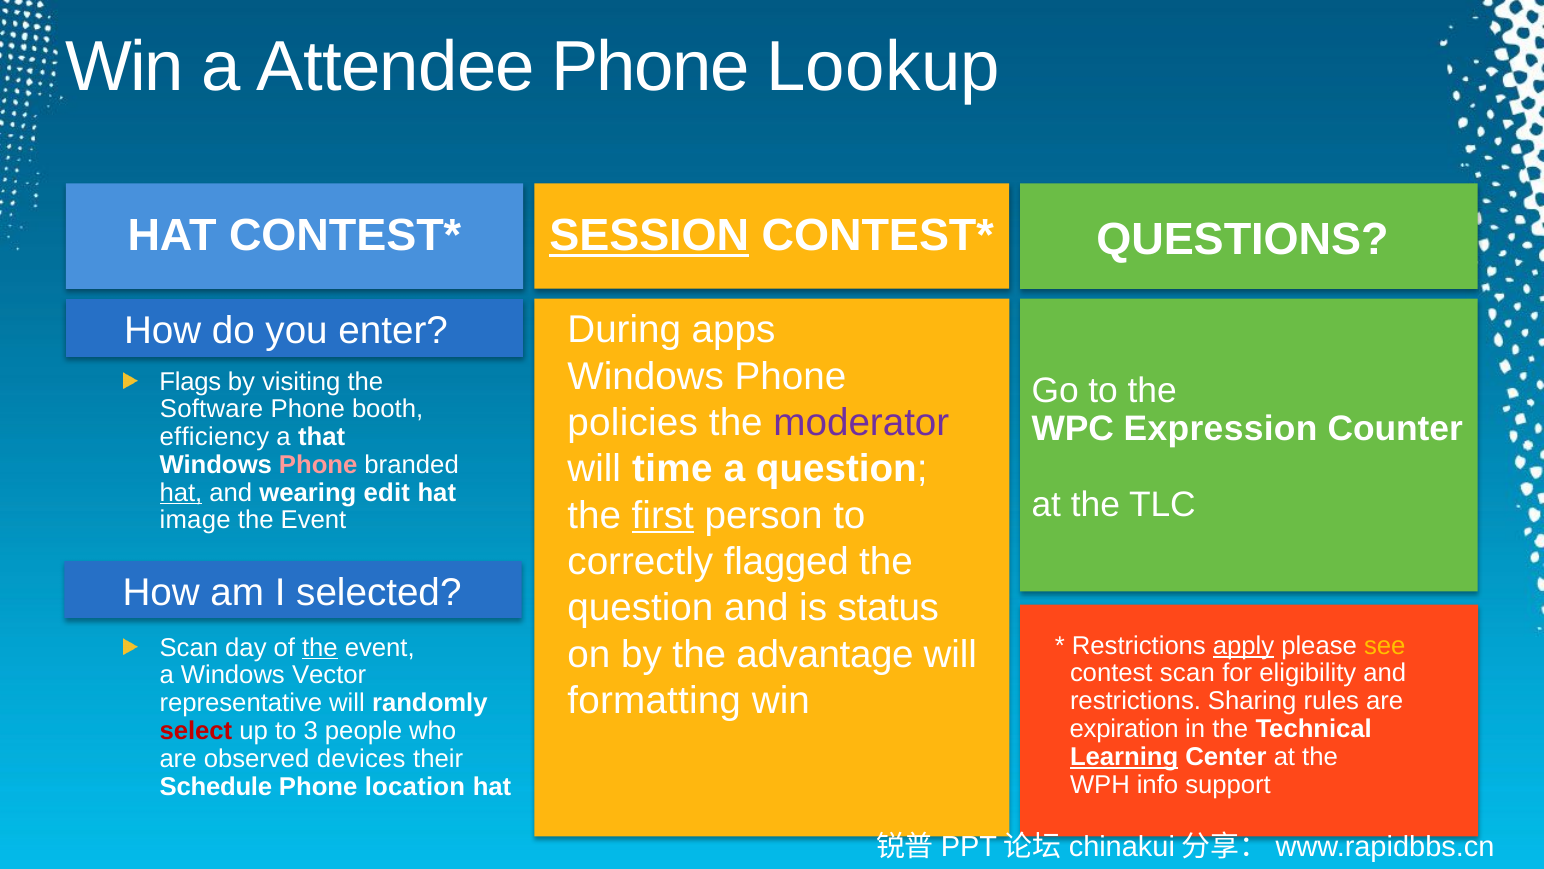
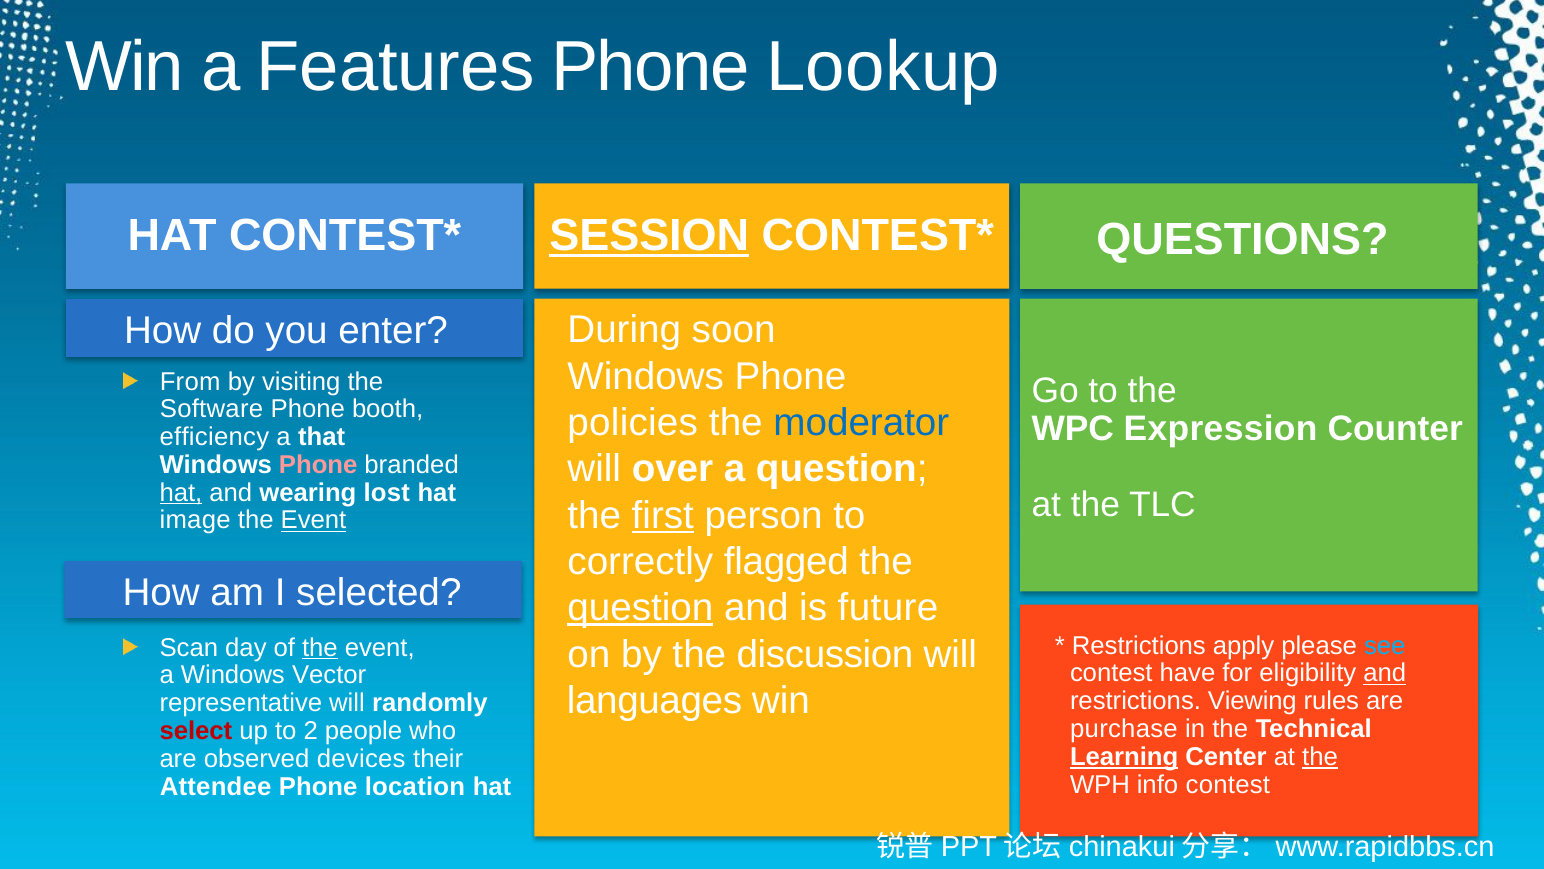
Attendee: Attendee -> Features
apps: apps -> soon
Flags: Flags -> From
moderator colour: purple -> blue
time: time -> over
edit: edit -> lost
Event at (314, 520) underline: none -> present
question at (640, 608) underline: none -> present
status: status -> future
apply underline: present -> none
see colour: yellow -> light blue
advantage: advantage -> discussion
contest scan: scan -> have
and at (1385, 673) underline: none -> present
formatting: formatting -> languages
Sharing: Sharing -> Viewing
expiration: expiration -> purchase
3: 3 -> 2
the at (1320, 757) underline: none -> present
info support: support -> contest
Schedule: Schedule -> Attendee
